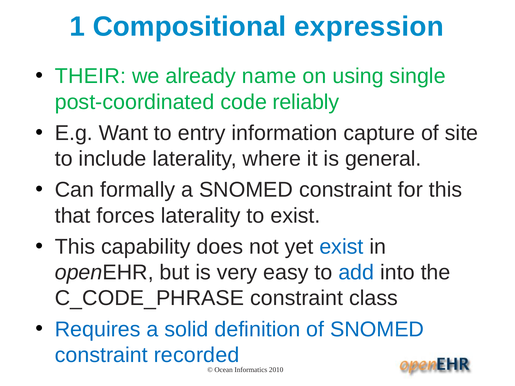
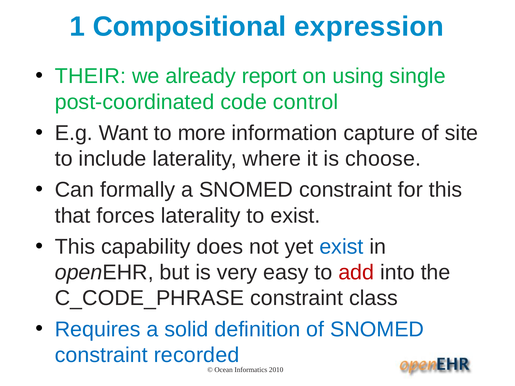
name: name -> report
reliably: reliably -> control
entry: entry -> more
general: general -> choose
add colour: blue -> red
